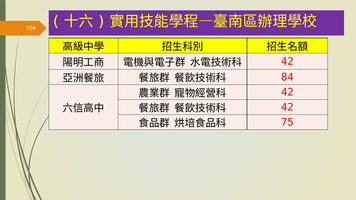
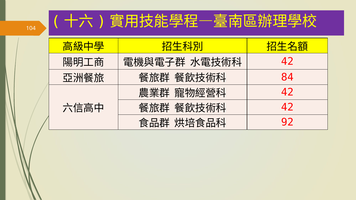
75: 75 -> 92
